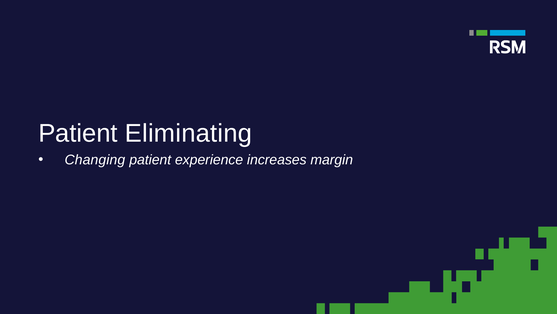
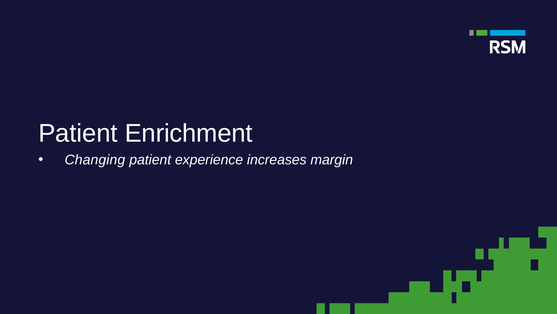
Eliminating: Eliminating -> Enrichment
